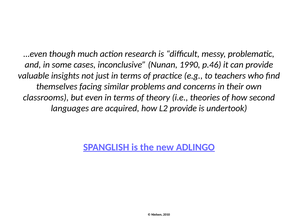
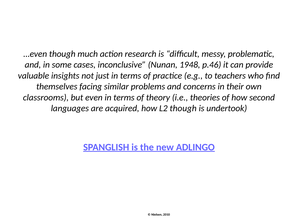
1990: 1990 -> 1948
L2 provide: provide -> though
